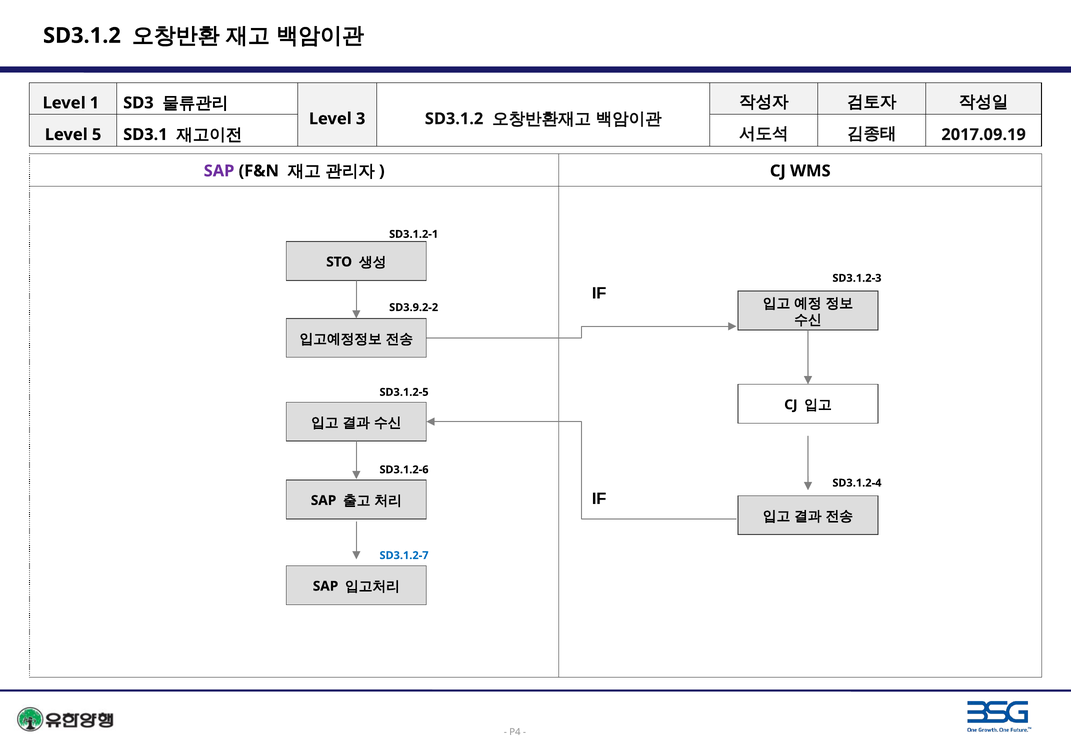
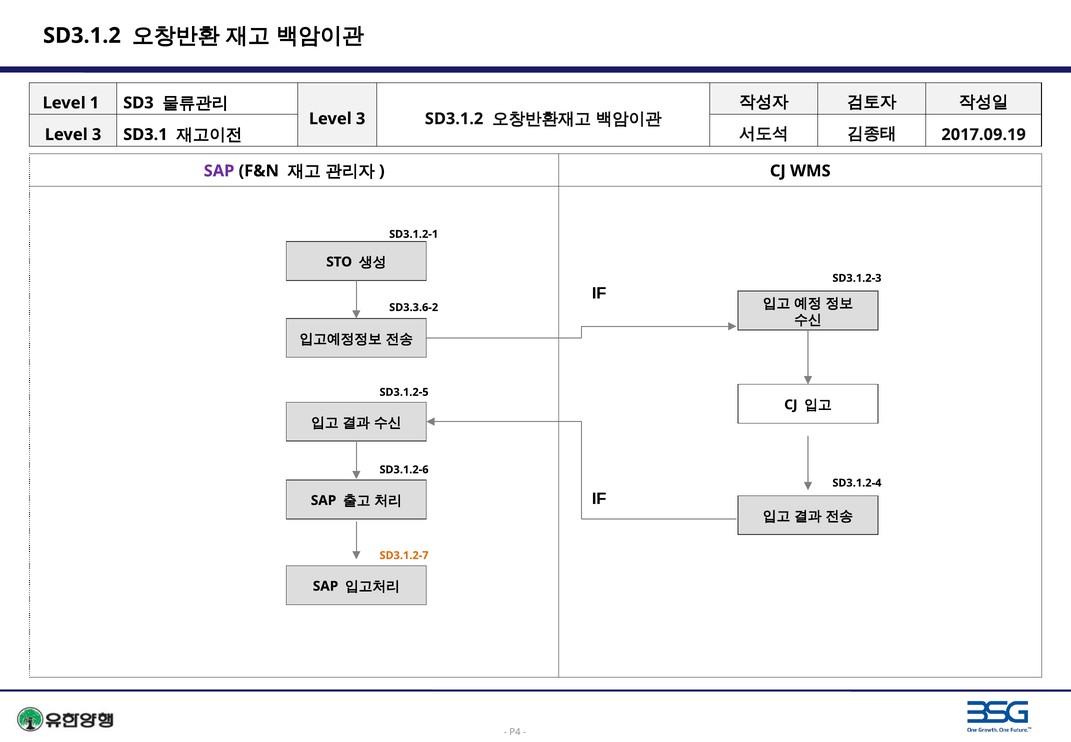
5 at (97, 135): 5 -> 3
SD3.9.2-2: SD3.9.2-2 -> SD3.3.6-2
SD3.1.2-7 colour: blue -> orange
